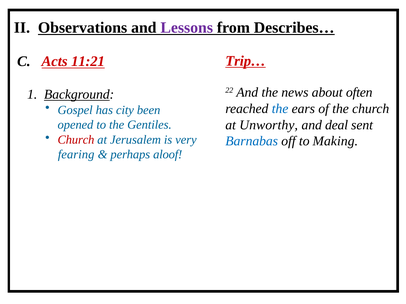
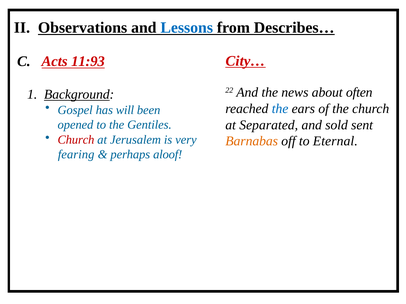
Lessons colour: purple -> blue
Trip…: Trip… -> City…
11:21: 11:21 -> 11:93
city: city -> will
Unworthy: Unworthy -> Separated
deal: deal -> sold
Barnabas colour: blue -> orange
Making: Making -> Eternal
